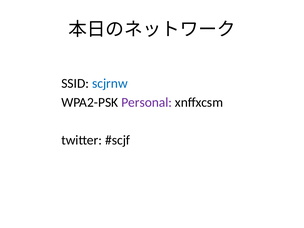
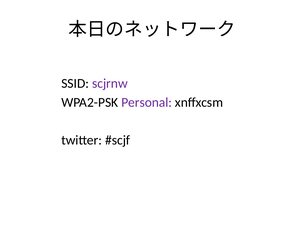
scjrnw colour: blue -> purple
